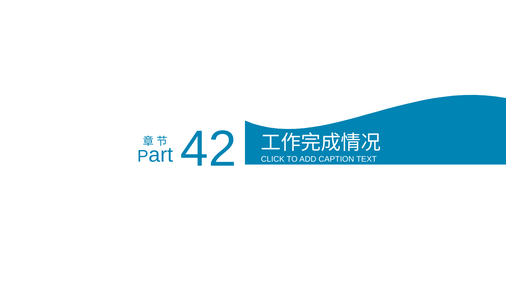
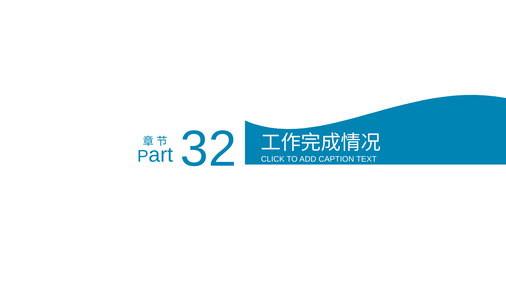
42: 42 -> 32
